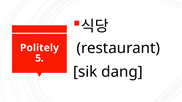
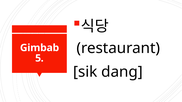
Politely: Politely -> Gimbab
